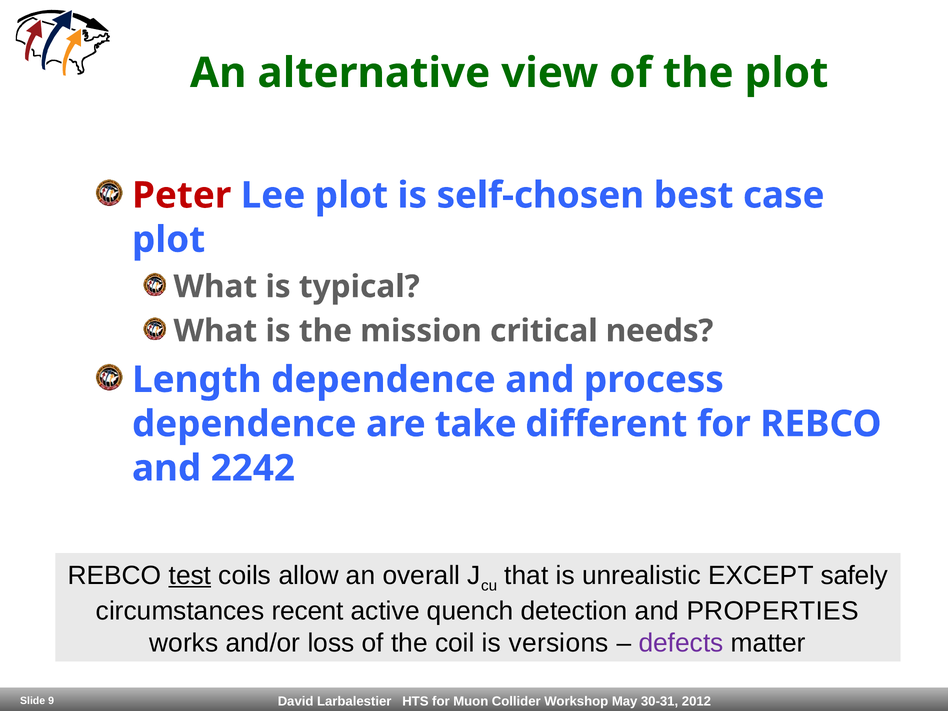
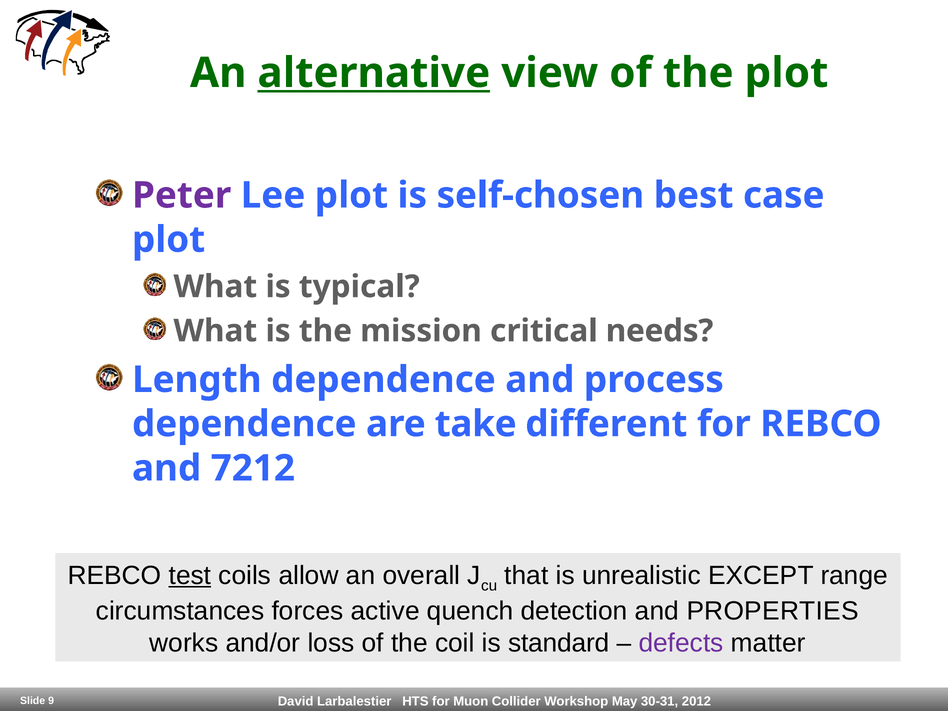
alternative underline: none -> present
Peter colour: red -> purple
2242: 2242 -> 7212
safely: safely -> range
recent: recent -> forces
versions: versions -> standard
